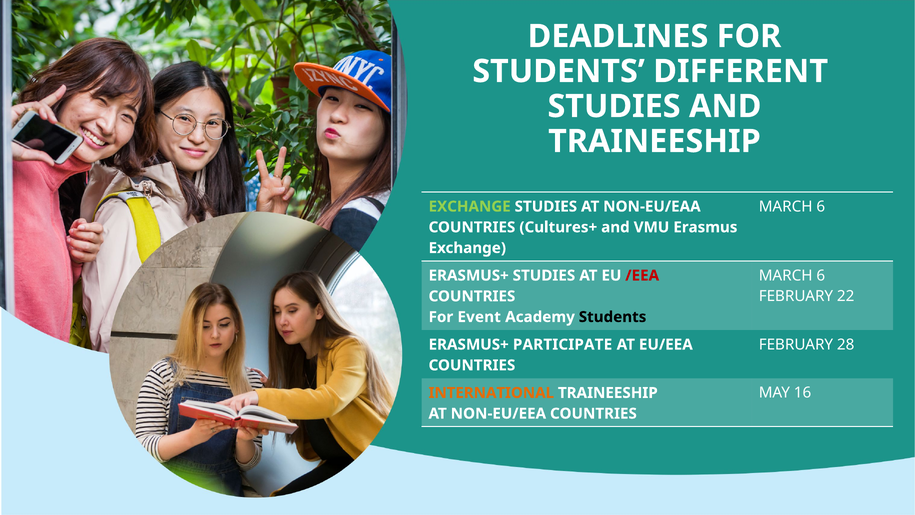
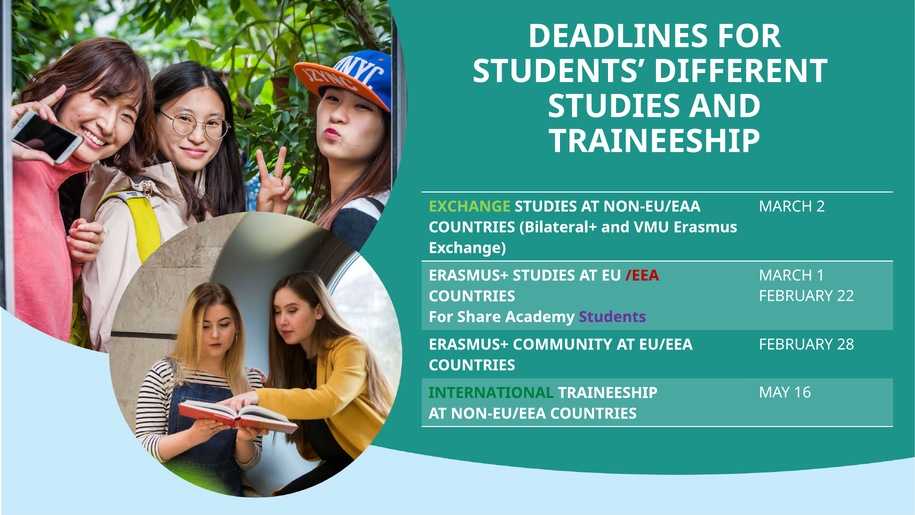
6 at (821, 206): 6 -> 2
Cultures+: Cultures+ -> Bilateral+
6 at (821, 275): 6 -> 1
Event: Event -> Share
Students at (613, 317) colour: black -> purple
PARTICIPATE: PARTICIPATE -> COMMUNITY
INTERNATIONAL colour: orange -> green
